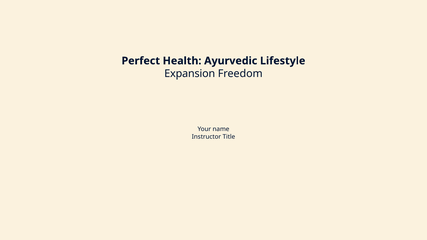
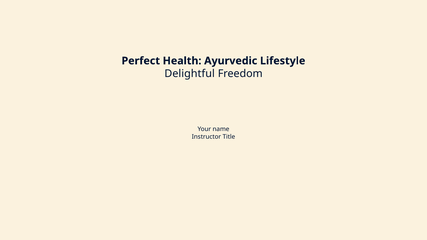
Expansion: Expansion -> Delightful
